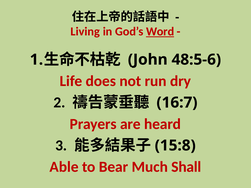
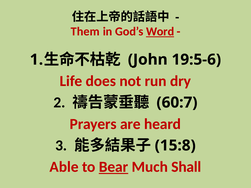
Living: Living -> Them
48:5-6: 48:5-6 -> 19:5-6
16:7: 16:7 -> 60:7
Bear underline: none -> present
